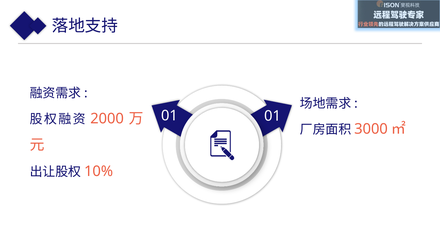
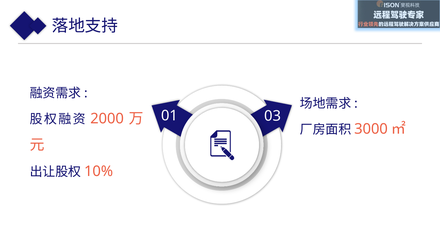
01 01: 01 -> 03
